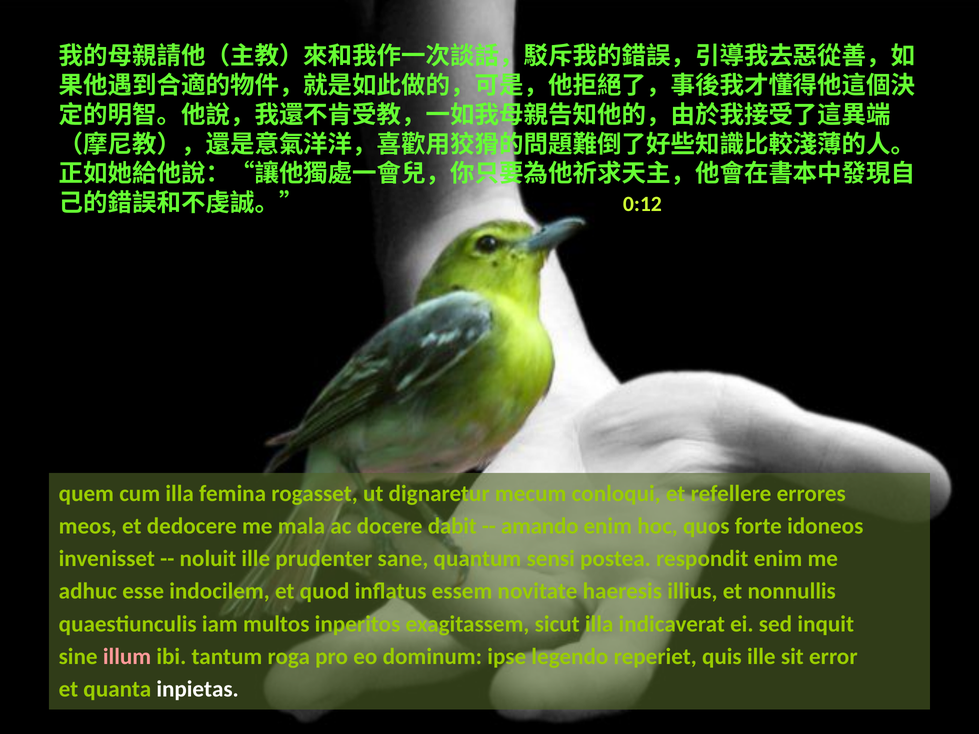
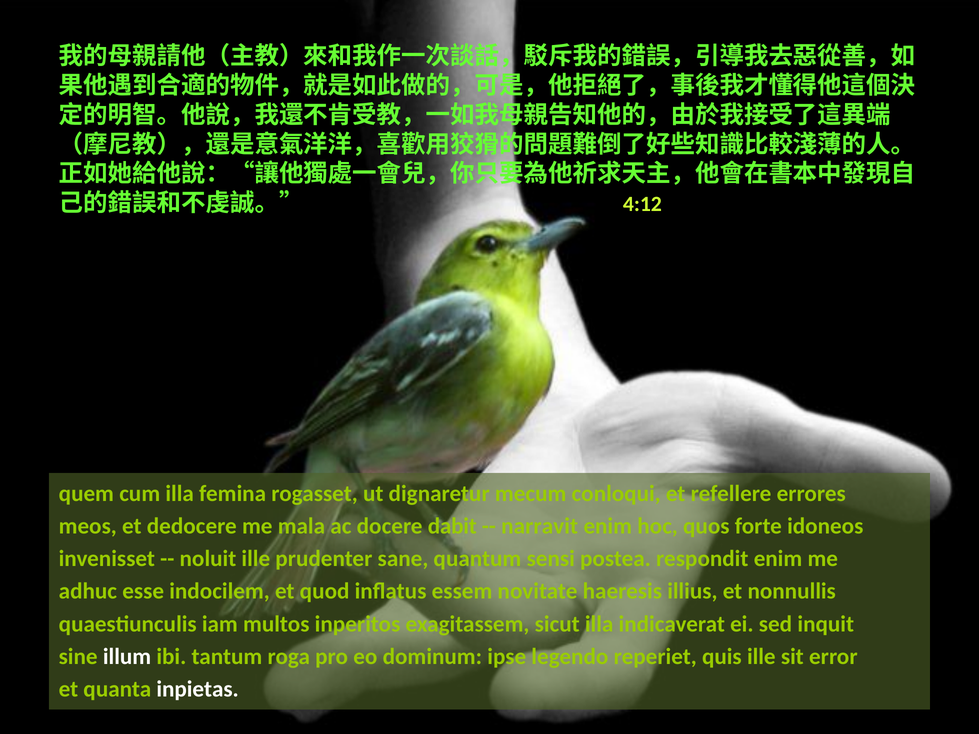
0:12: 0:12 -> 4:12
amando: amando -> narravit
illum colour: pink -> white
